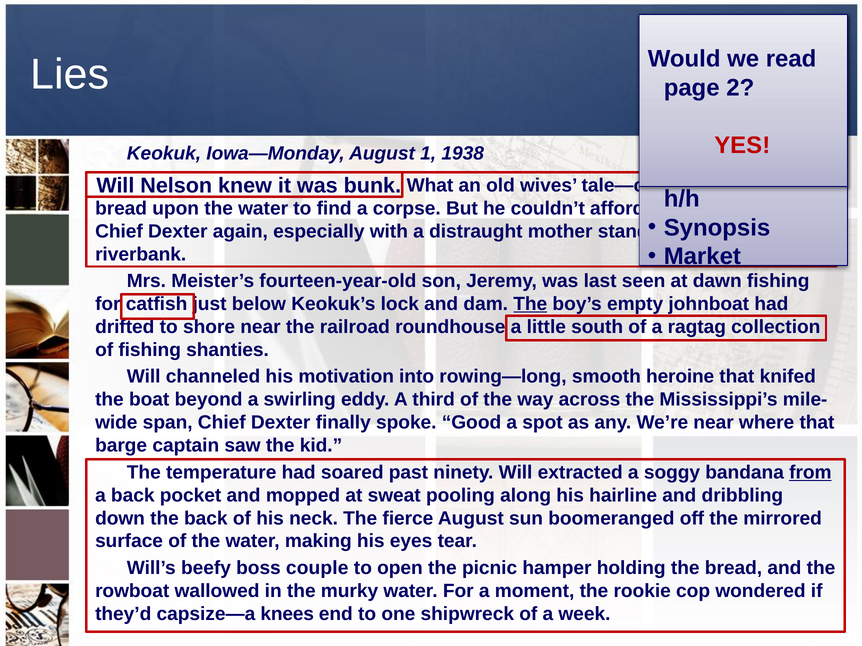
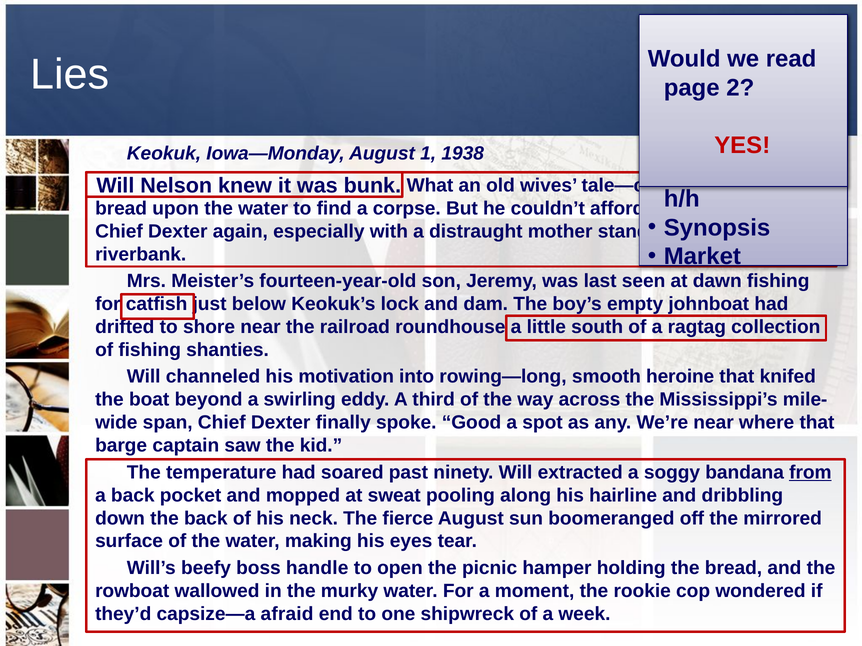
The at (530, 304) underline: present -> none
couple: couple -> handle
knees: knees -> afraid
